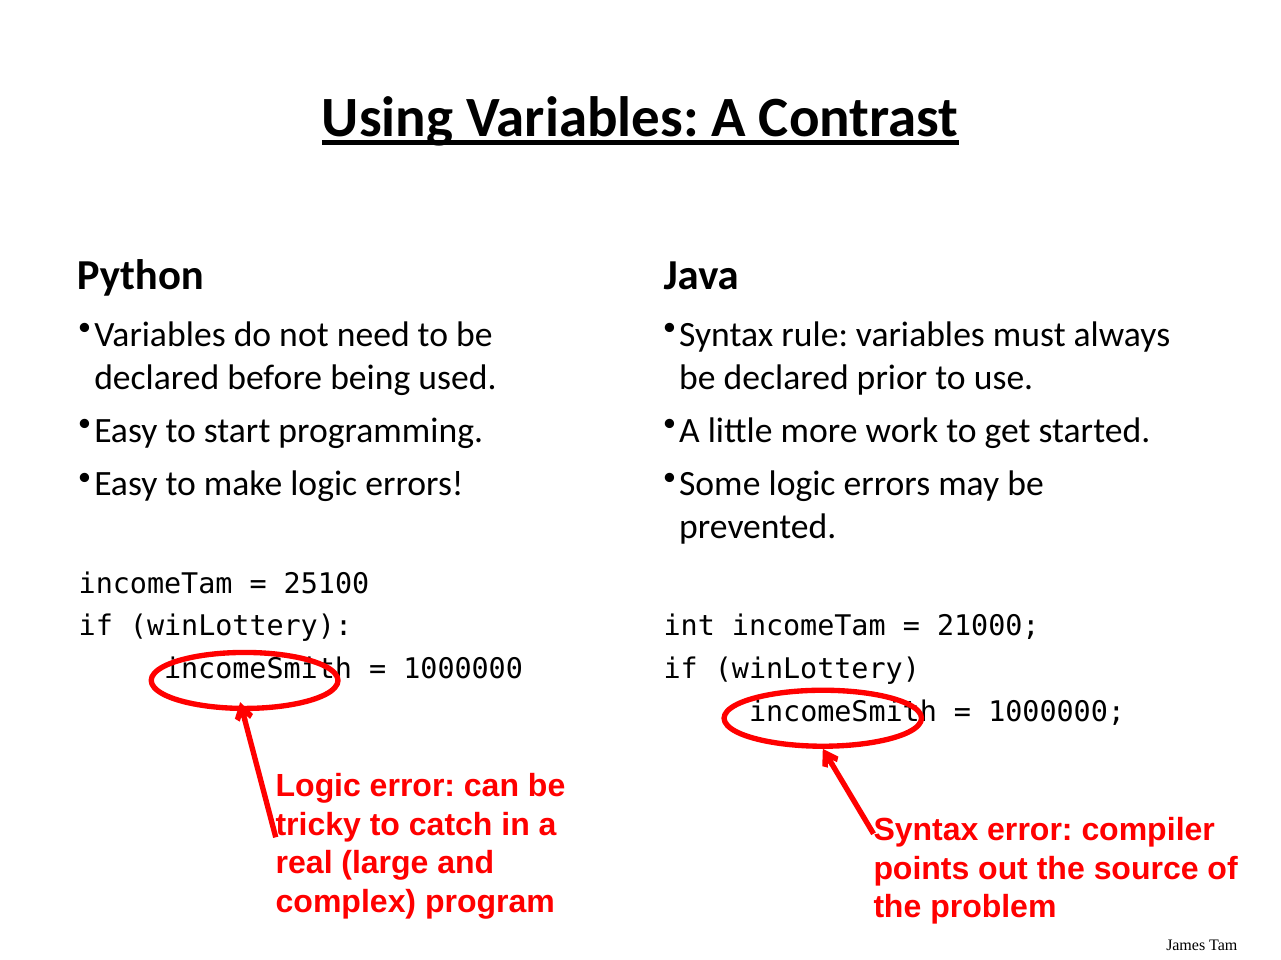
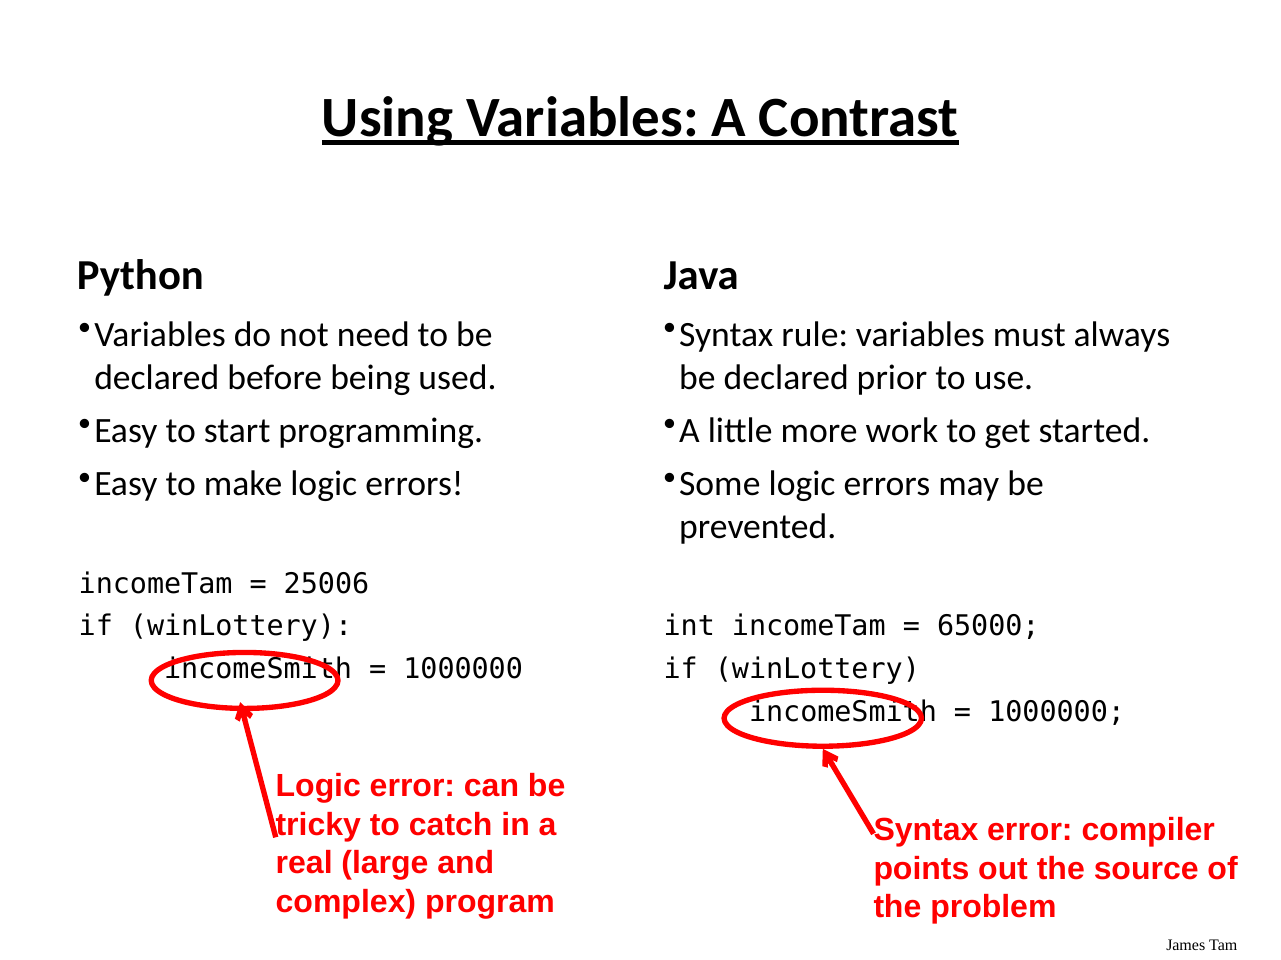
25100: 25100 -> 25006
21000: 21000 -> 65000
